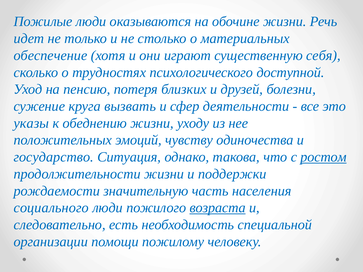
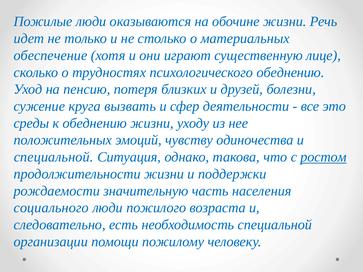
себя: себя -> лице
психологического доступной: доступной -> обеднению
указы: указы -> среды
государство at (54, 157): государство -> специальной
возраста underline: present -> none
